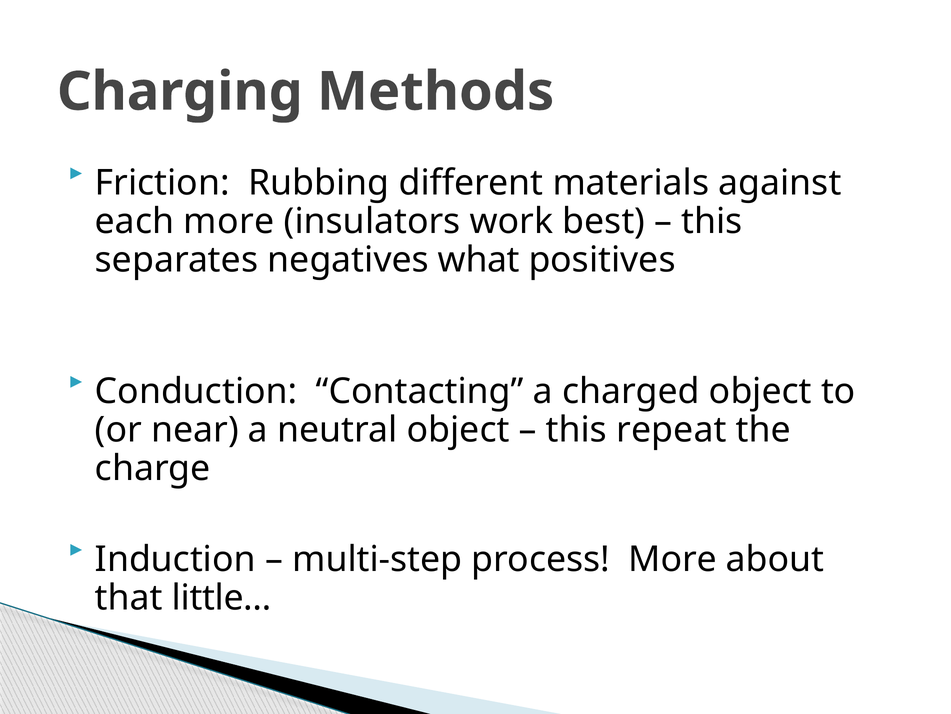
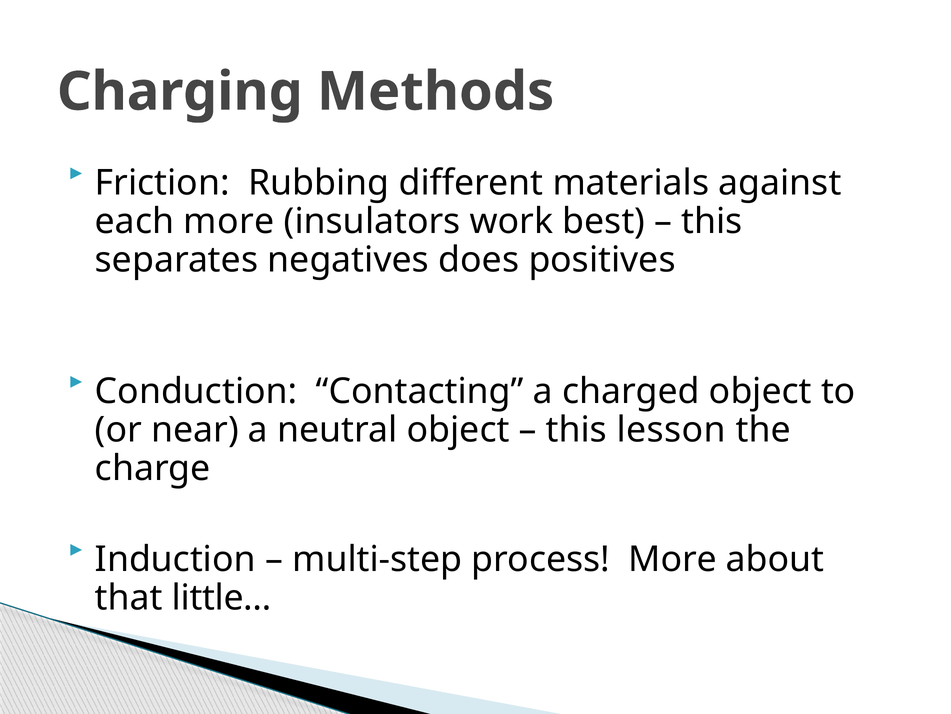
what: what -> does
repeat: repeat -> lesson
